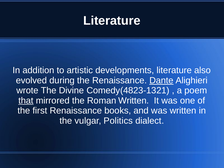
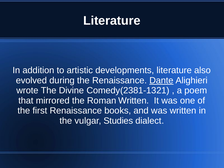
Comedy(4823-1321: Comedy(4823-1321 -> Comedy(2381-1321
that underline: present -> none
Politics: Politics -> Studies
